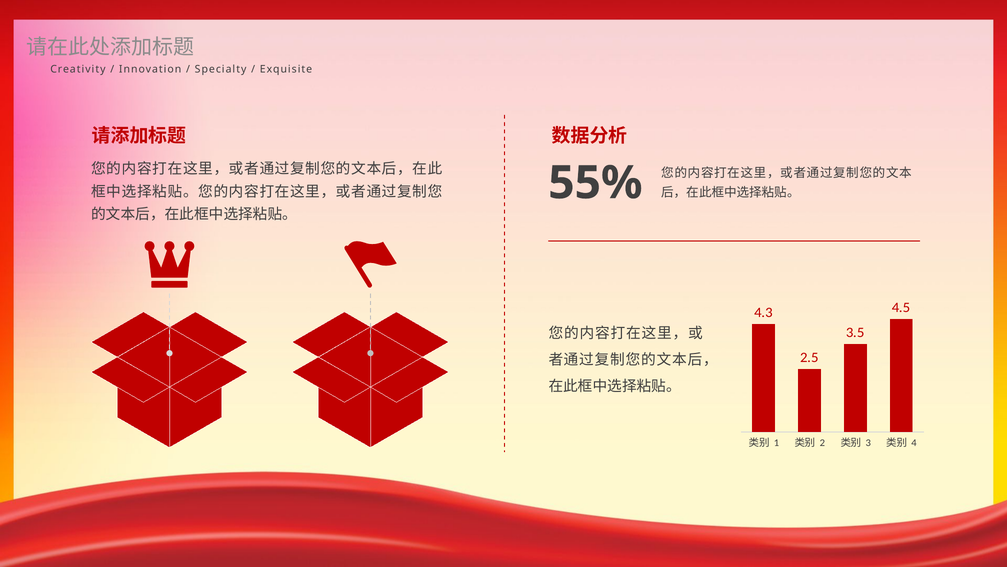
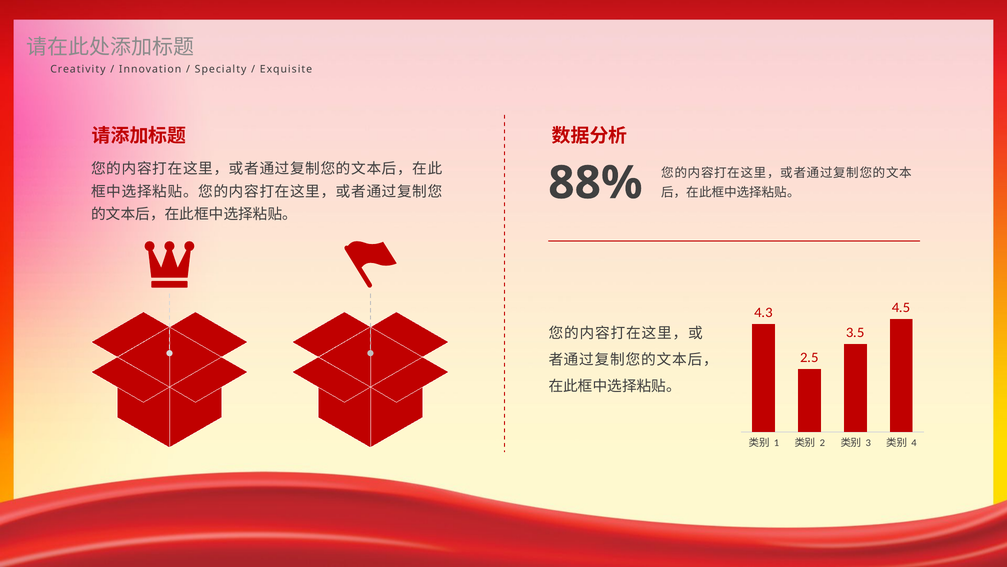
55%: 55% -> 88%
